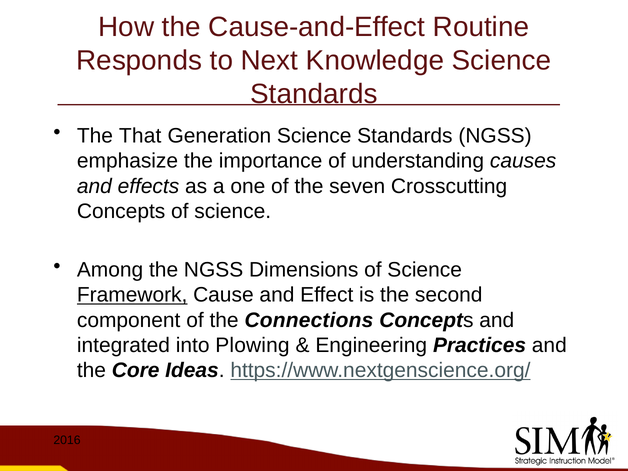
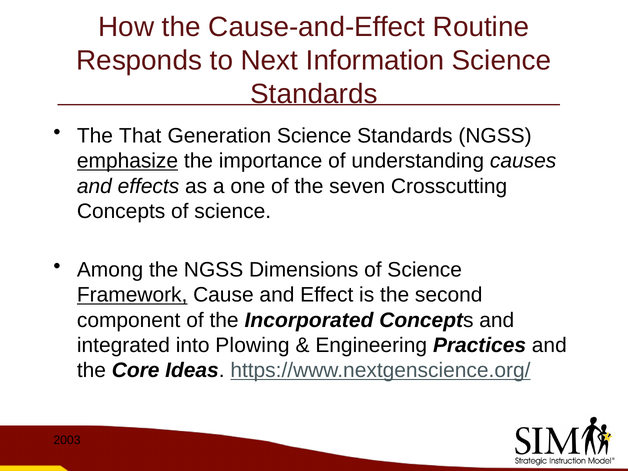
Knowledge: Knowledge -> Information
emphasize underline: none -> present
Connections: Connections -> Incorporated
2016: 2016 -> 2003
